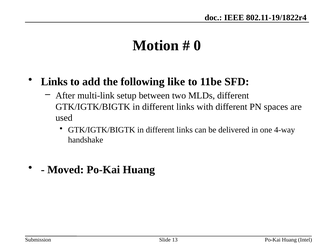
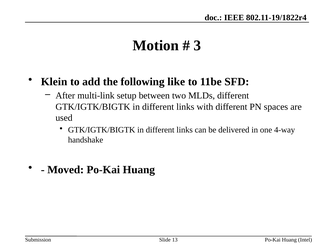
0: 0 -> 3
Links at (54, 82): Links -> Klein
